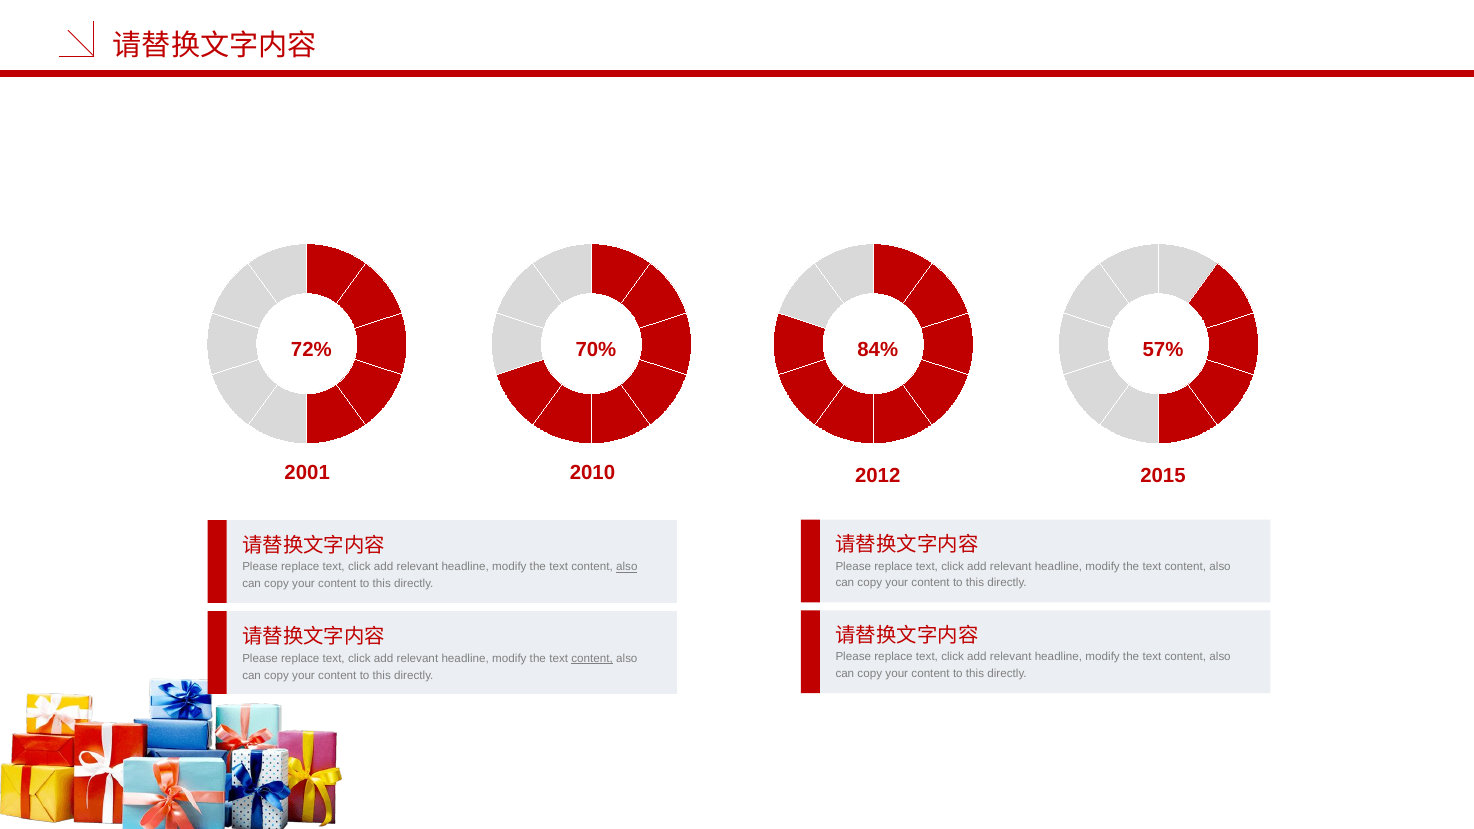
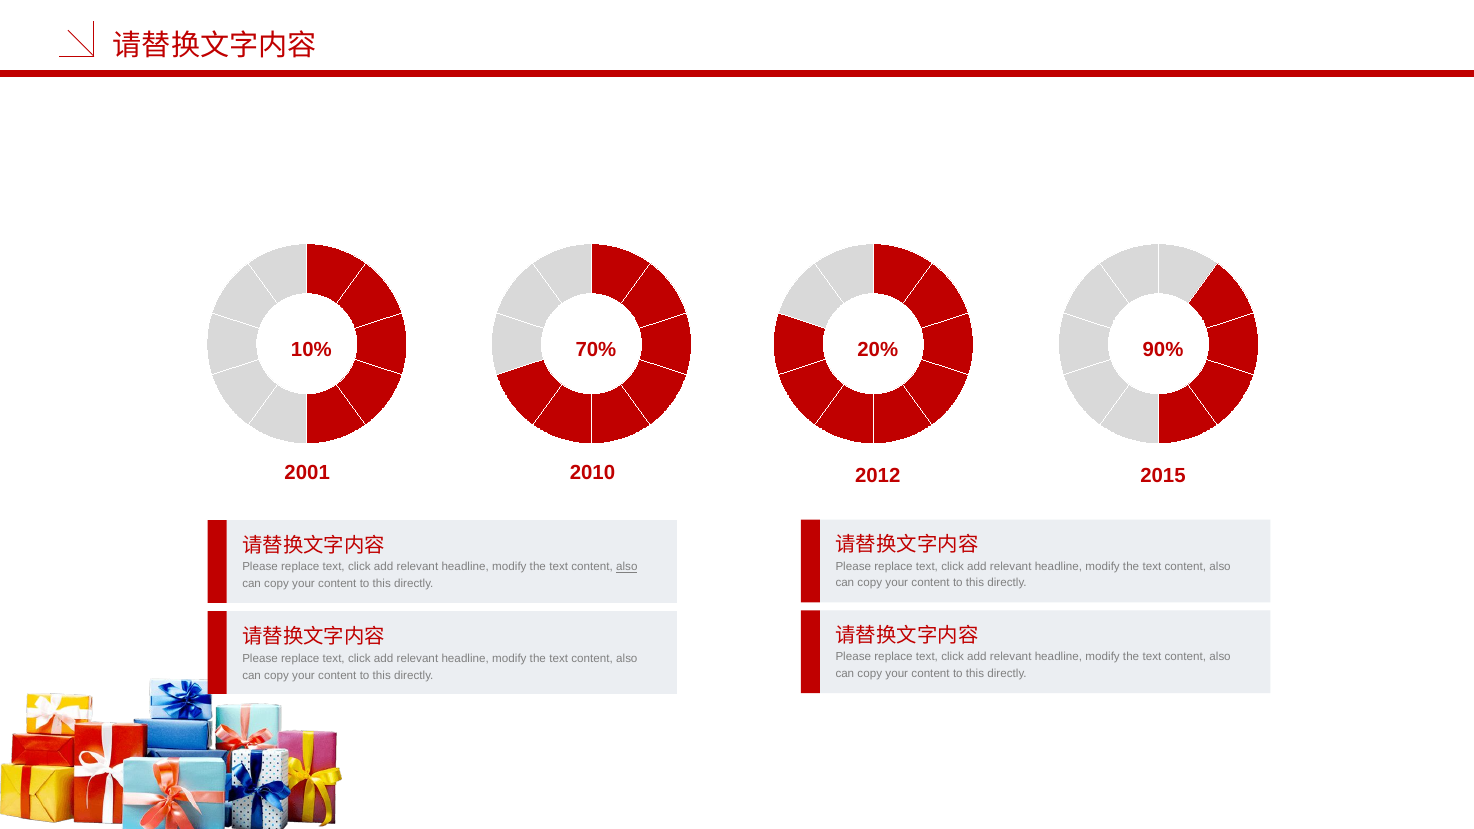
72%: 72% -> 10%
84%: 84% -> 20%
57%: 57% -> 90%
content at (592, 659) underline: present -> none
